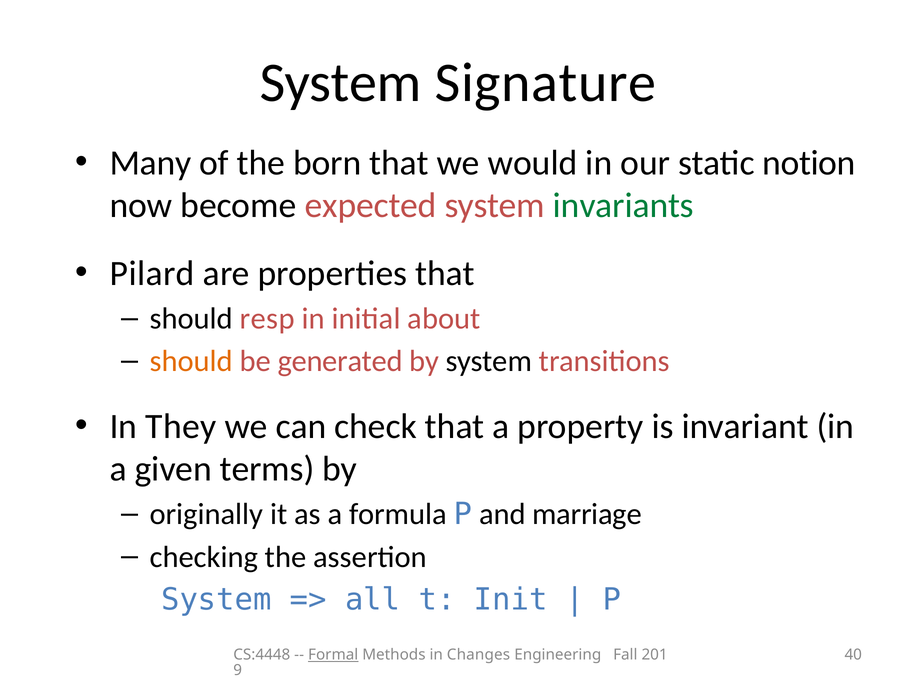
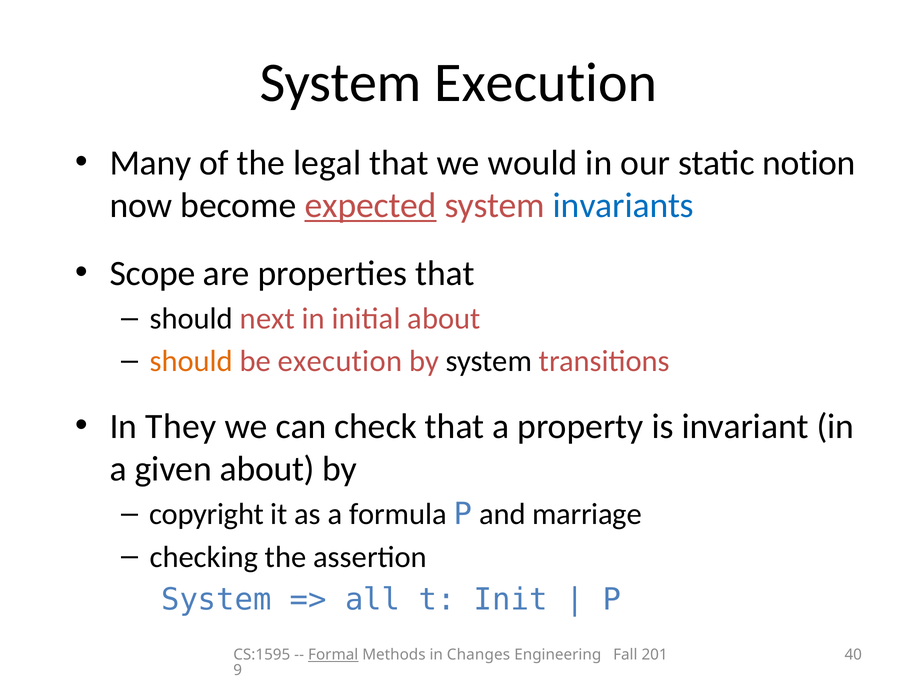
System Signature: Signature -> Execution
born: born -> legal
expected underline: none -> present
invariants colour: green -> blue
Pilard: Pilard -> Scope
resp: resp -> next
be generated: generated -> execution
given terms: terms -> about
originally: originally -> copyright
CS:4448: CS:4448 -> CS:1595
